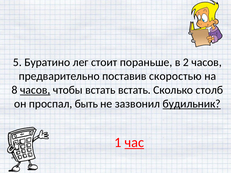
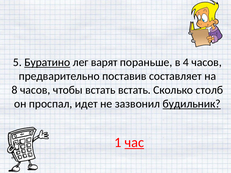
Буратино underline: none -> present
стоит: стоит -> варят
2: 2 -> 4
скоростью: скоростью -> составляет
часов at (35, 90) underline: present -> none
быть: быть -> идет
